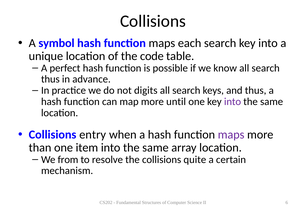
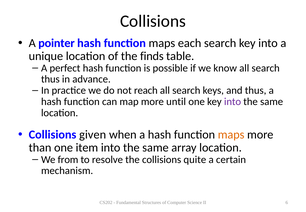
symbol: symbol -> pointer
code: code -> finds
digits: digits -> reach
entry: entry -> given
maps at (231, 135) colour: purple -> orange
